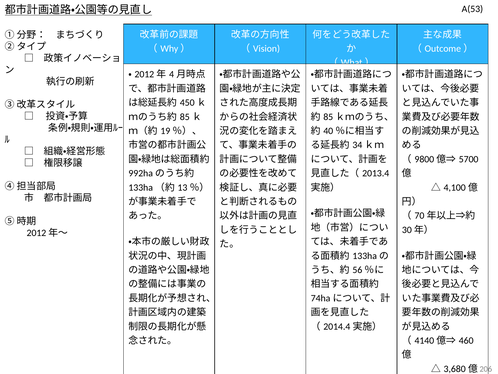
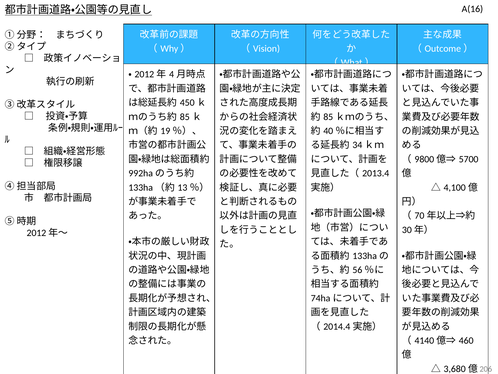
A(53: A(53 -> A(16
